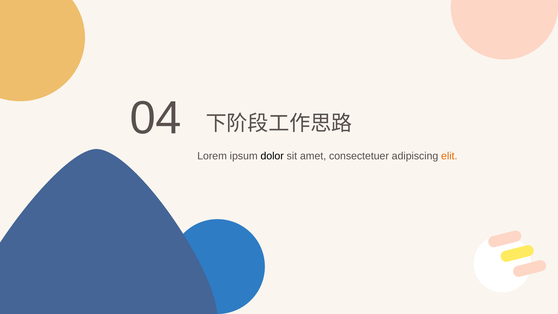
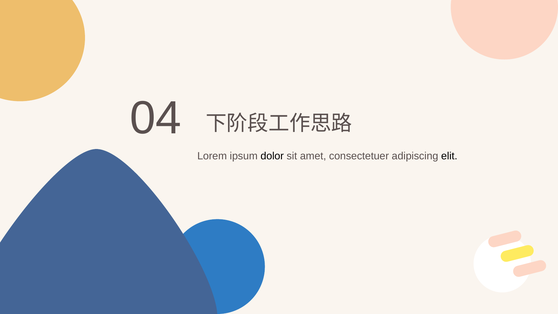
elit colour: orange -> black
